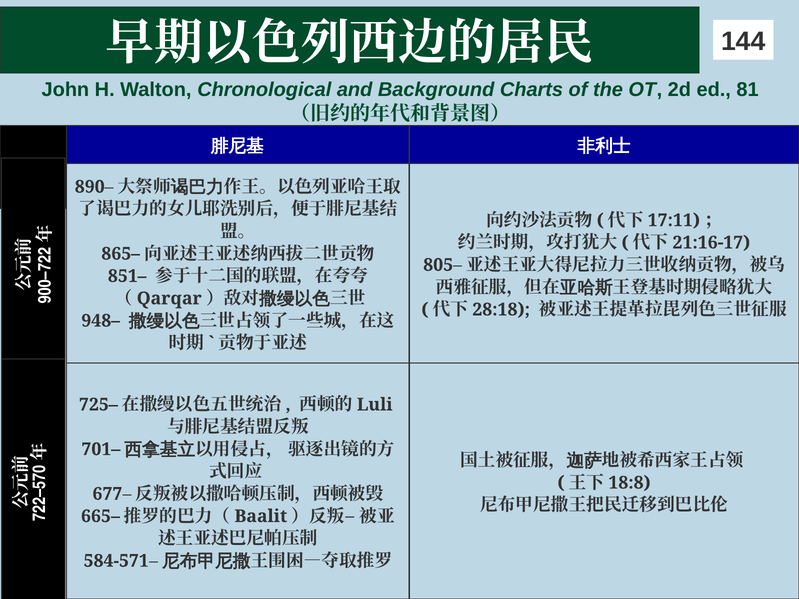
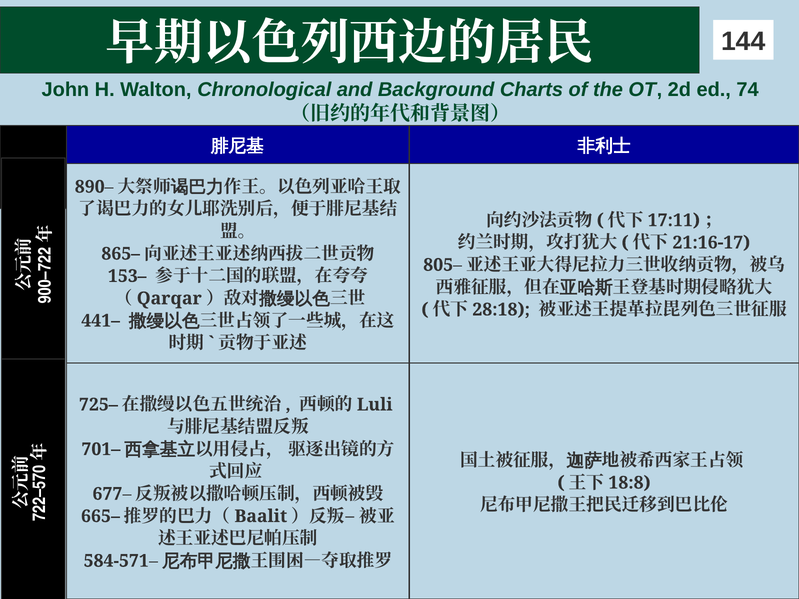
81: 81 -> 74
851–: 851– -> 153–
948–: 948– -> 441–
